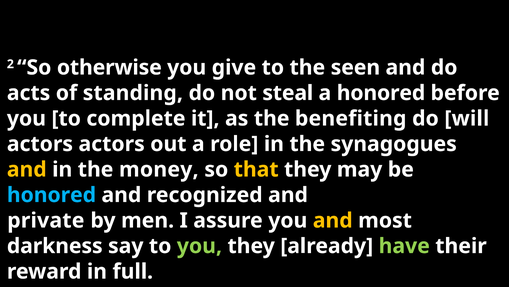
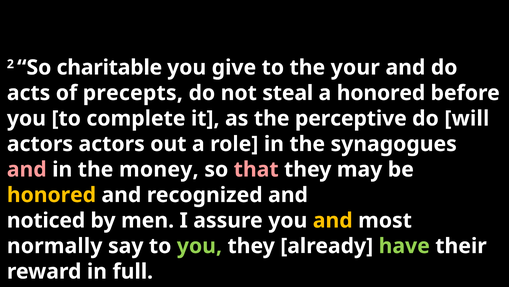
otherwise: otherwise -> charitable
seen: seen -> your
standing: standing -> precepts
benefiting: benefiting -> perceptive
and at (27, 169) colour: yellow -> pink
that colour: yellow -> pink
honored at (51, 195) colour: light blue -> yellow
private: private -> noticed
darkness: darkness -> normally
